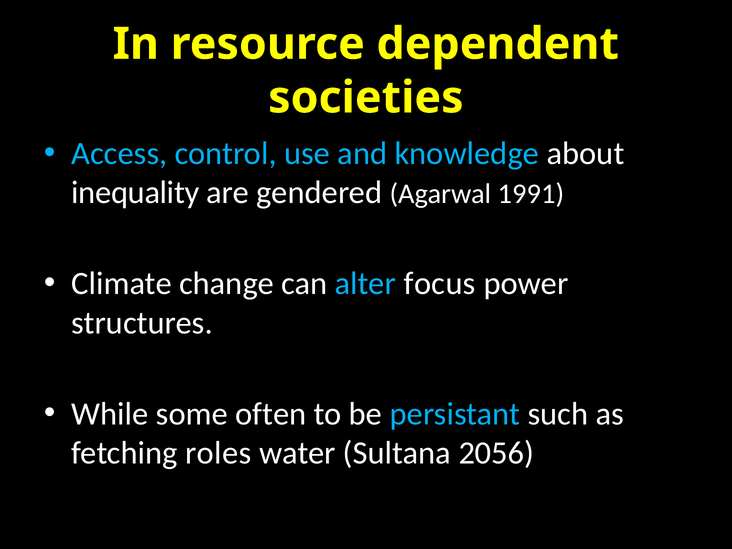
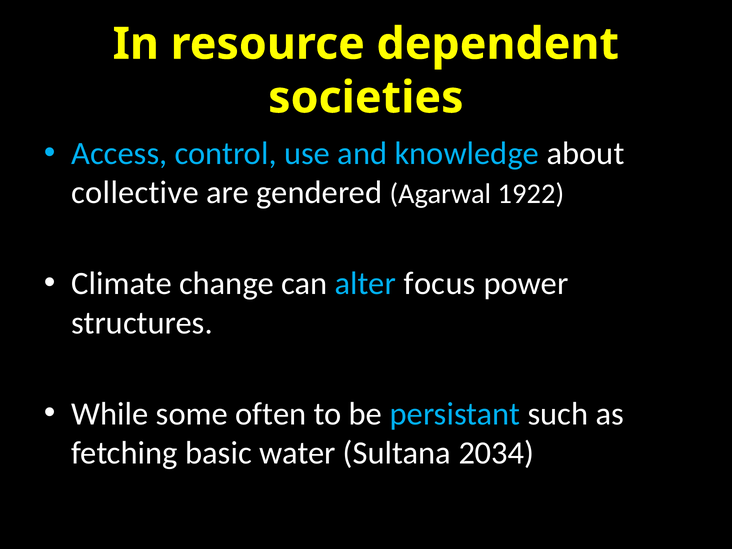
inequality: inequality -> collective
1991: 1991 -> 1922
roles: roles -> basic
2056: 2056 -> 2034
